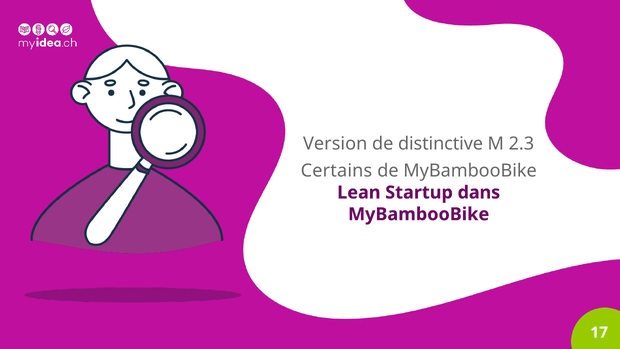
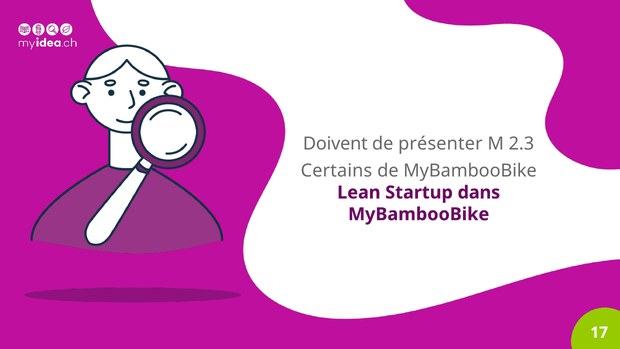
Version: Version -> Doivent
distinctive: distinctive -> présenter
